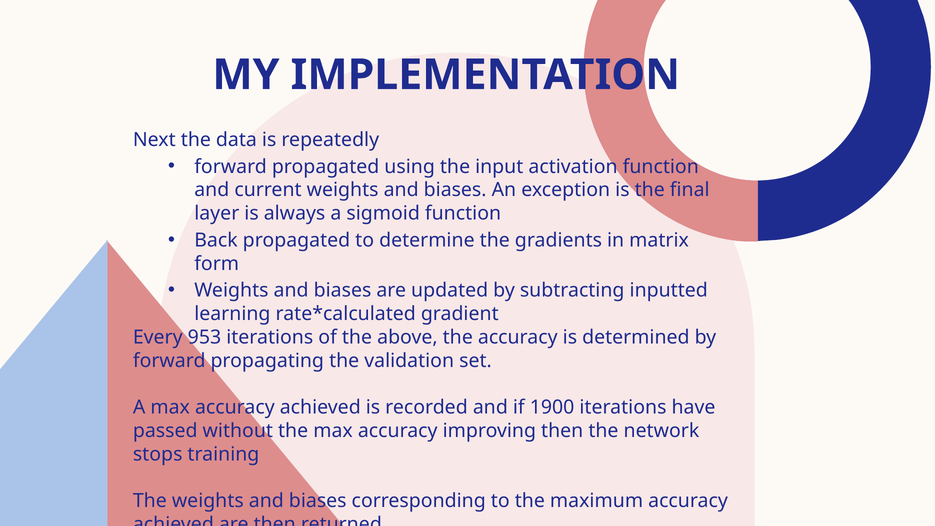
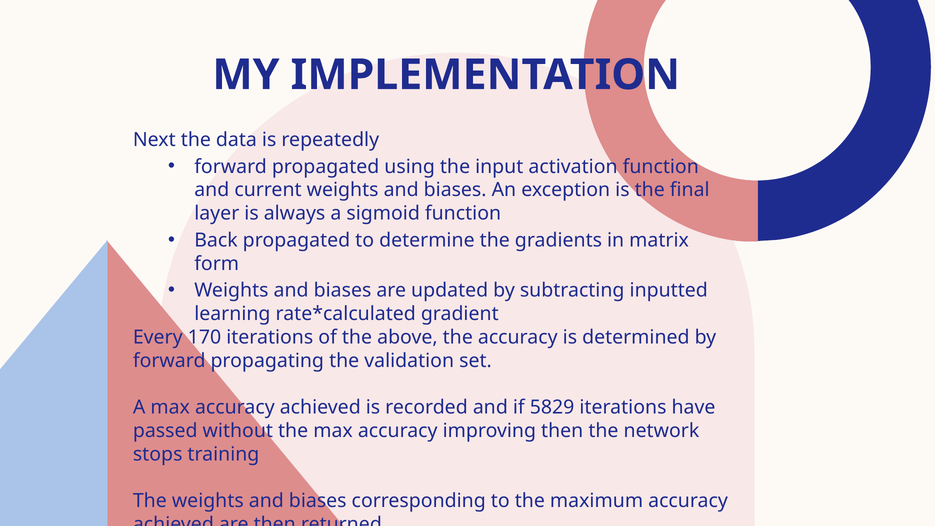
953: 953 -> 170
1900: 1900 -> 5829
